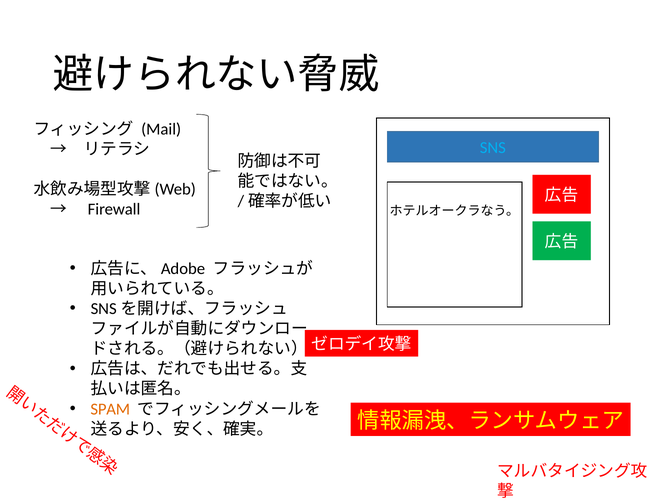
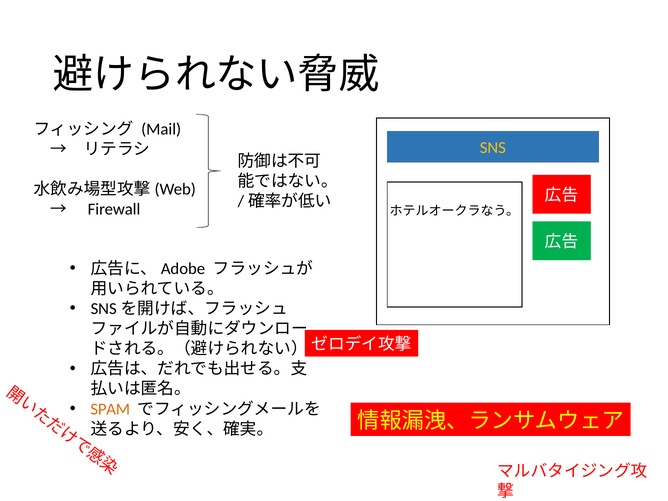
SNS colour: light blue -> yellow
